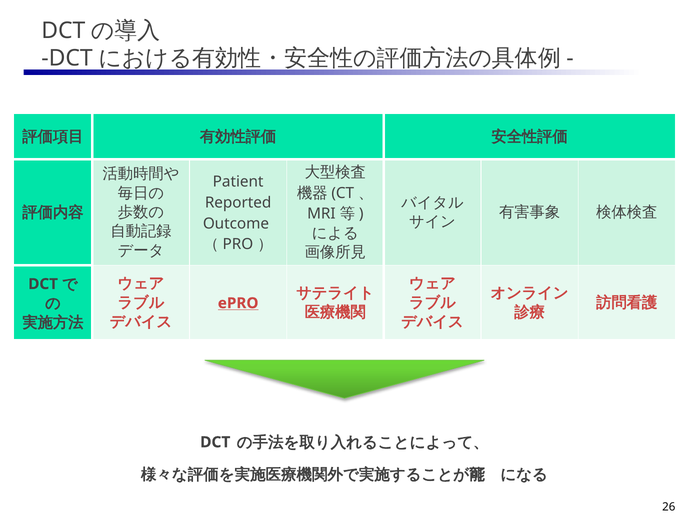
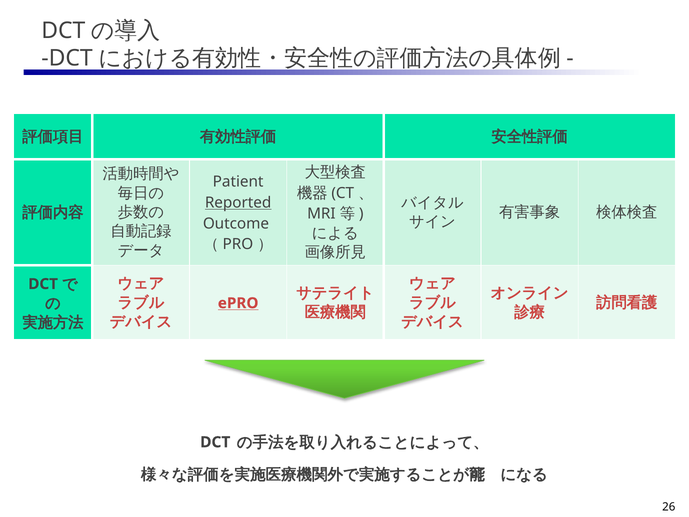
Reported underline: none -> present
